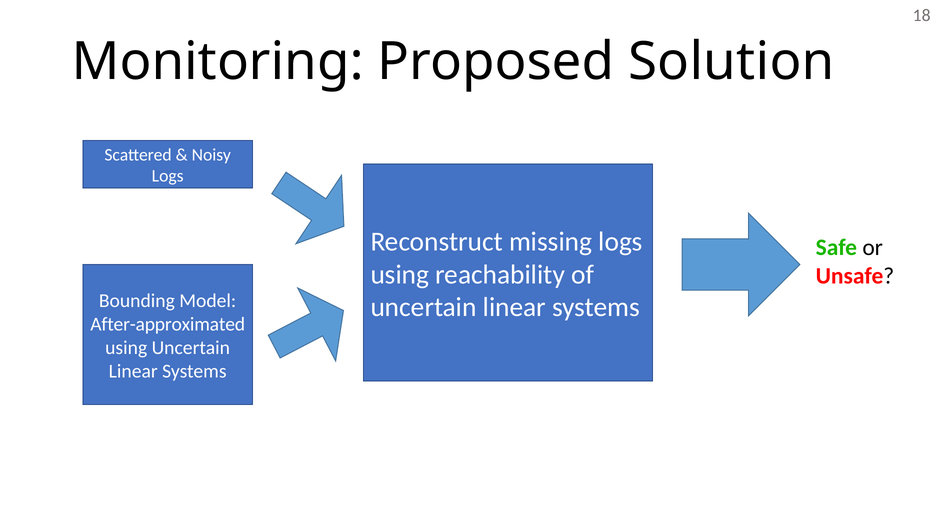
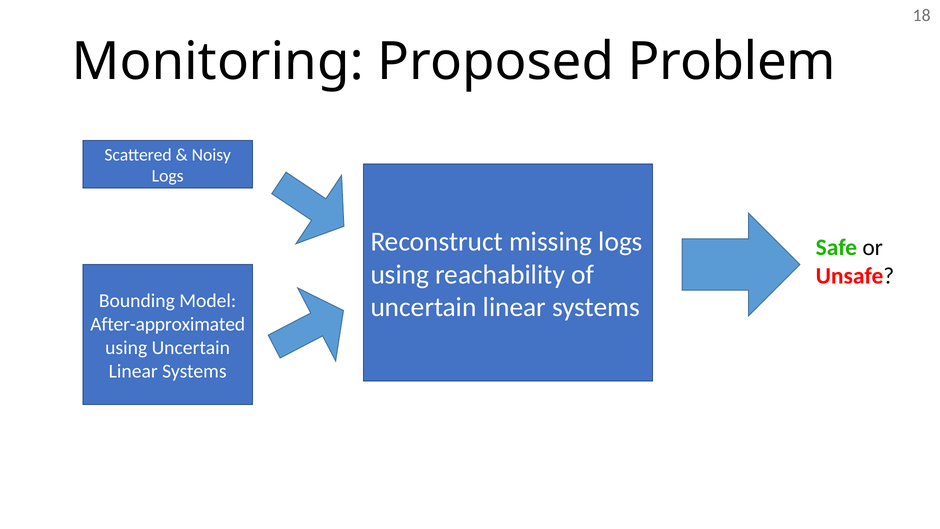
Solution: Solution -> Problem
